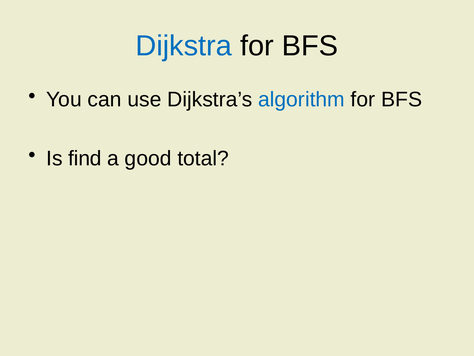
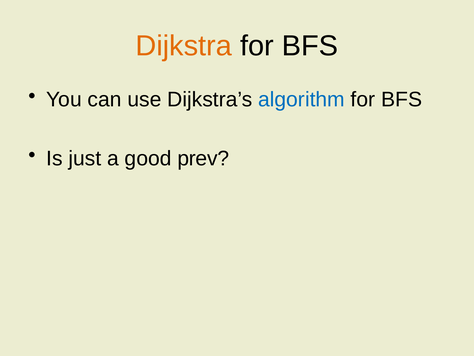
Dijkstra colour: blue -> orange
find: find -> just
total: total -> prev
